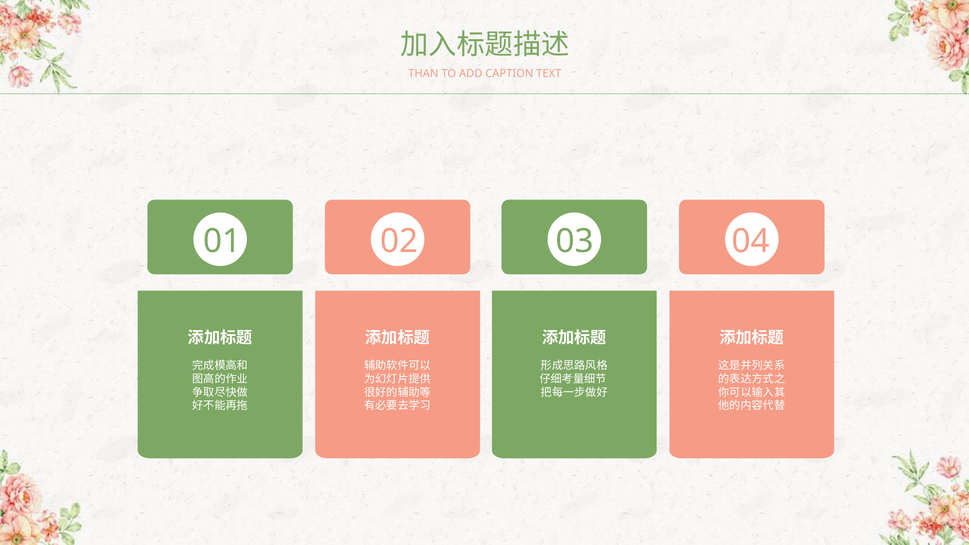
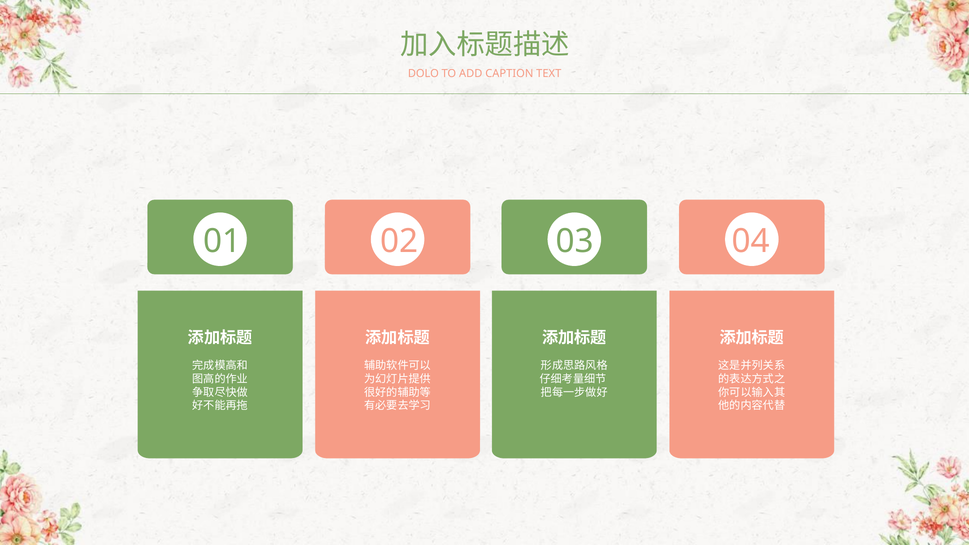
THAN: THAN -> DOLO
